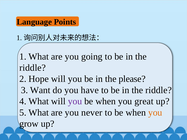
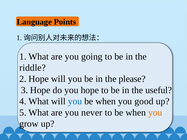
3 Want: Want -> Hope
you have: have -> hope
riddle at (159, 90): riddle -> useful
you at (75, 101) colour: purple -> blue
great: great -> good
